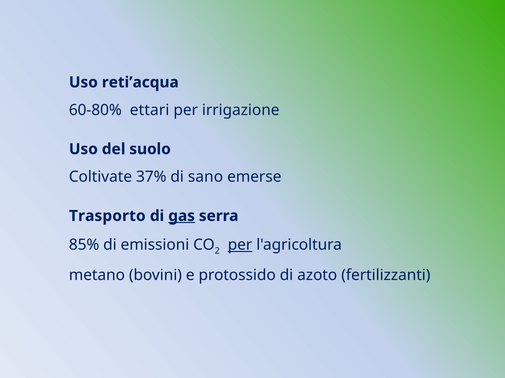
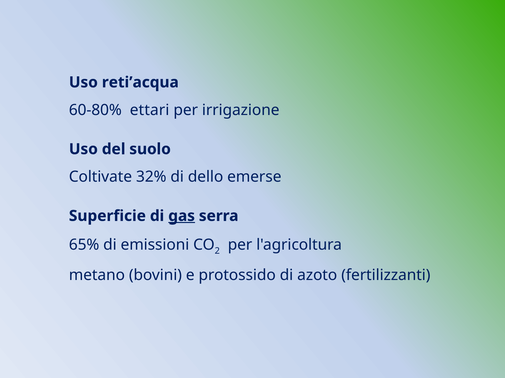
37%: 37% -> 32%
sano: sano -> dello
Trasporto: Trasporto -> Superficie
85%: 85% -> 65%
per at (240, 245) underline: present -> none
